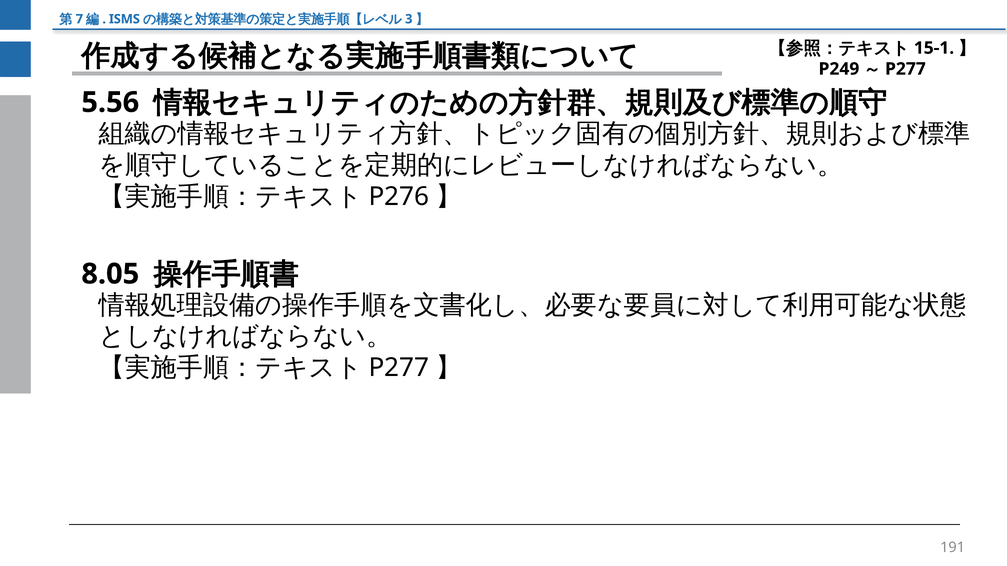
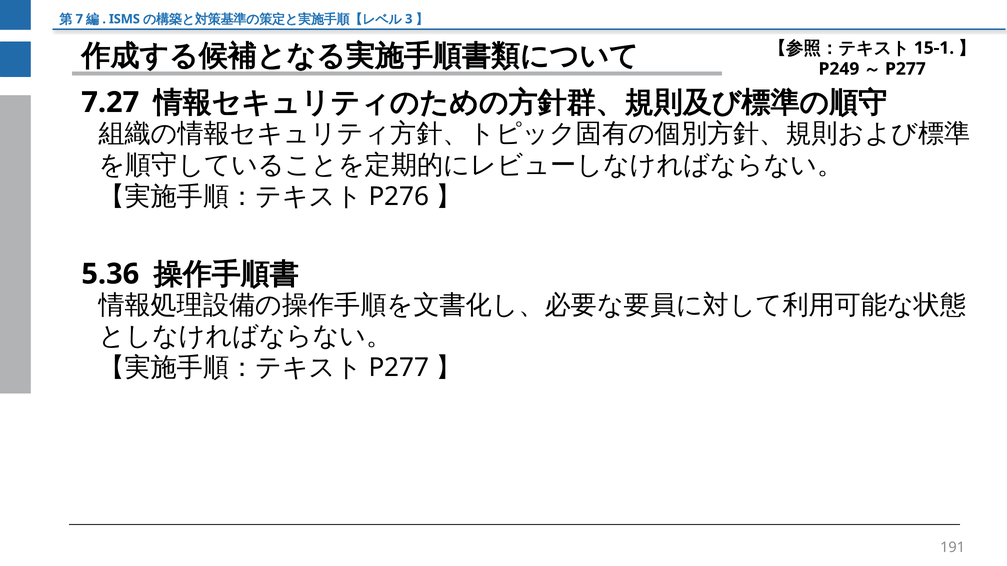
5.56: 5.56 -> 7.27
8.05: 8.05 -> 5.36
